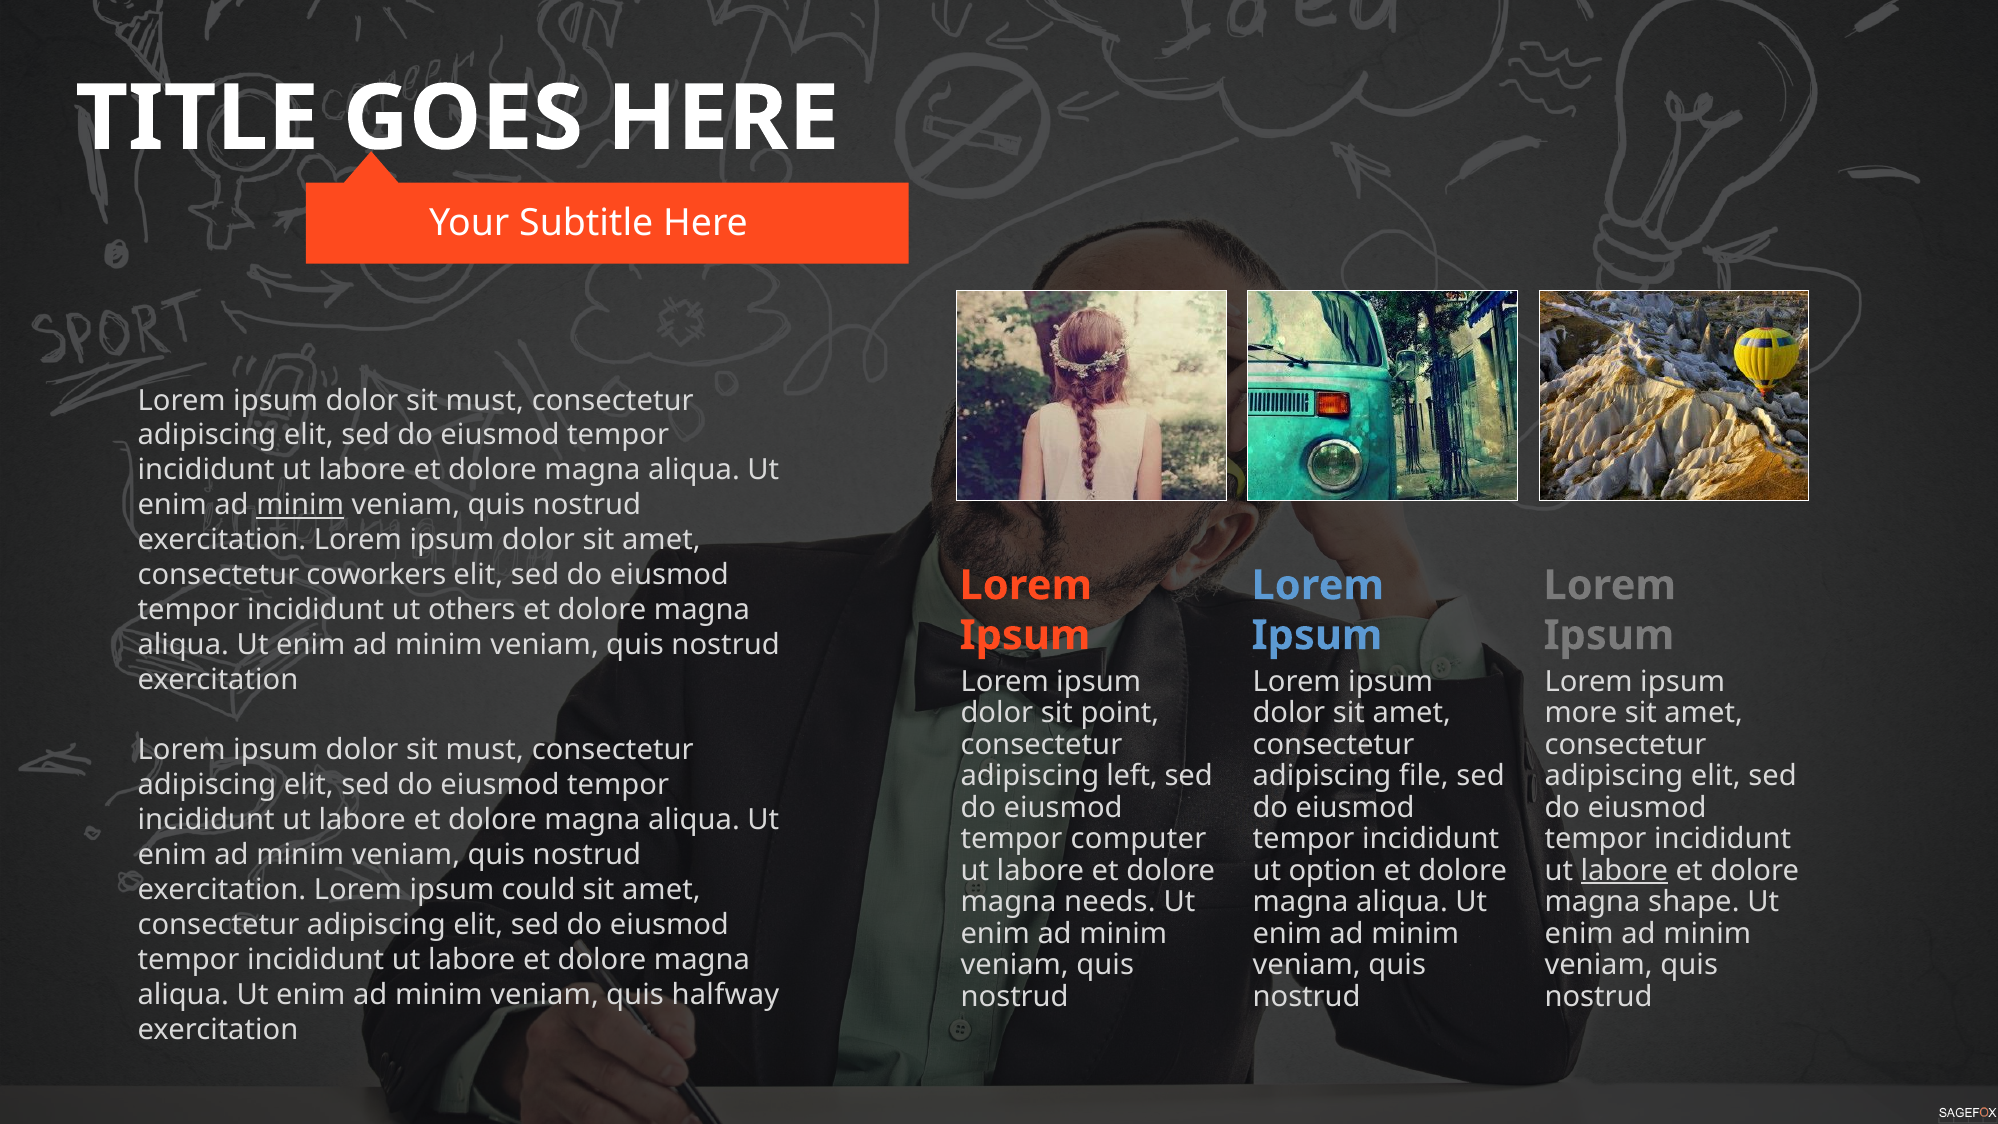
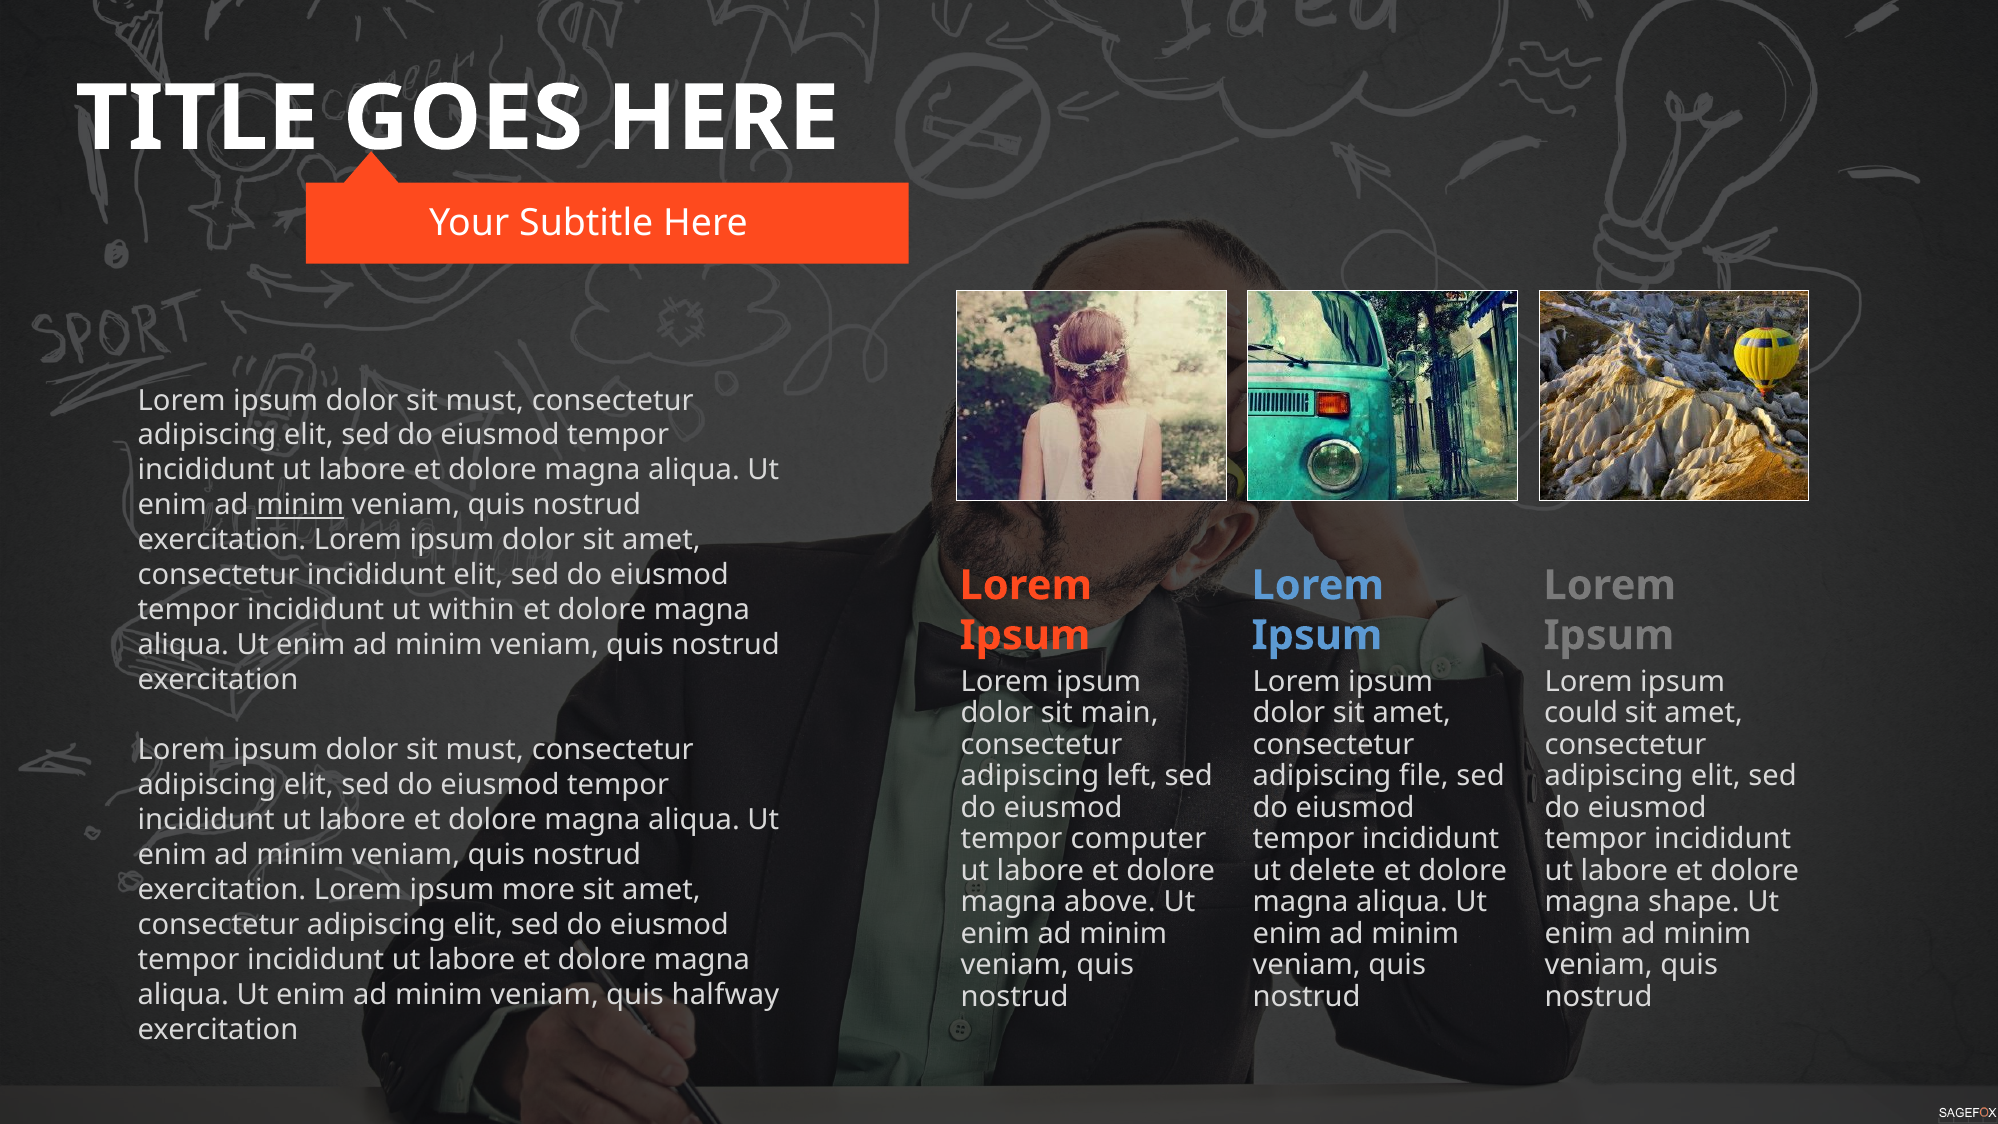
consectetur coworkers: coworkers -> incididunt
others: others -> within
point: point -> main
more: more -> could
option: option -> delete
labore at (1624, 871) underline: present -> none
could: could -> more
needs: needs -> above
